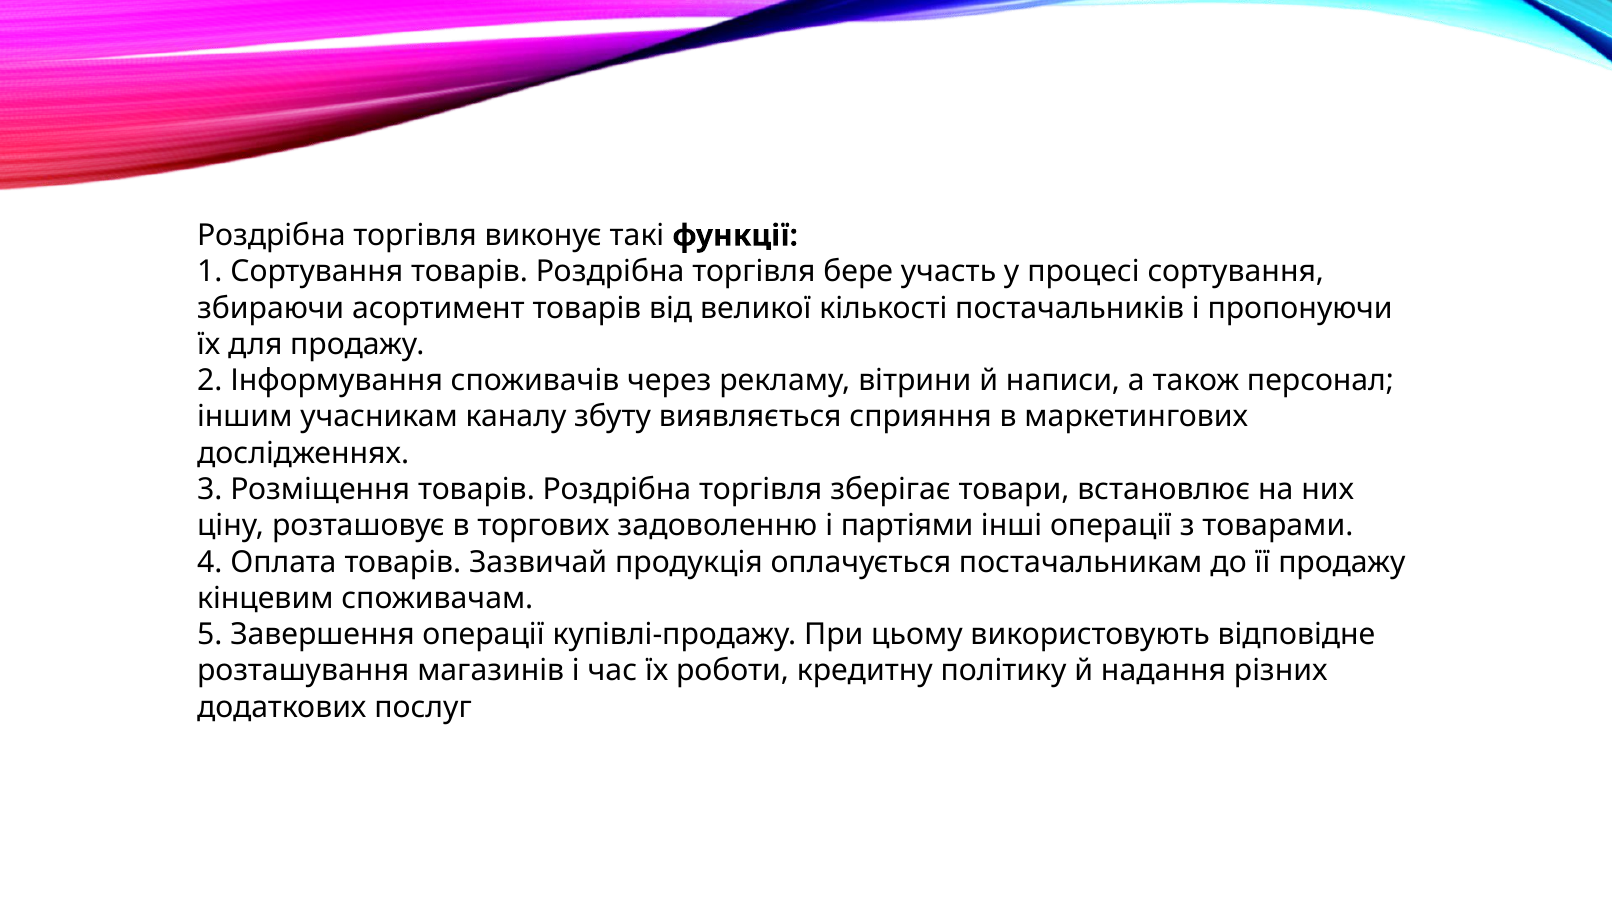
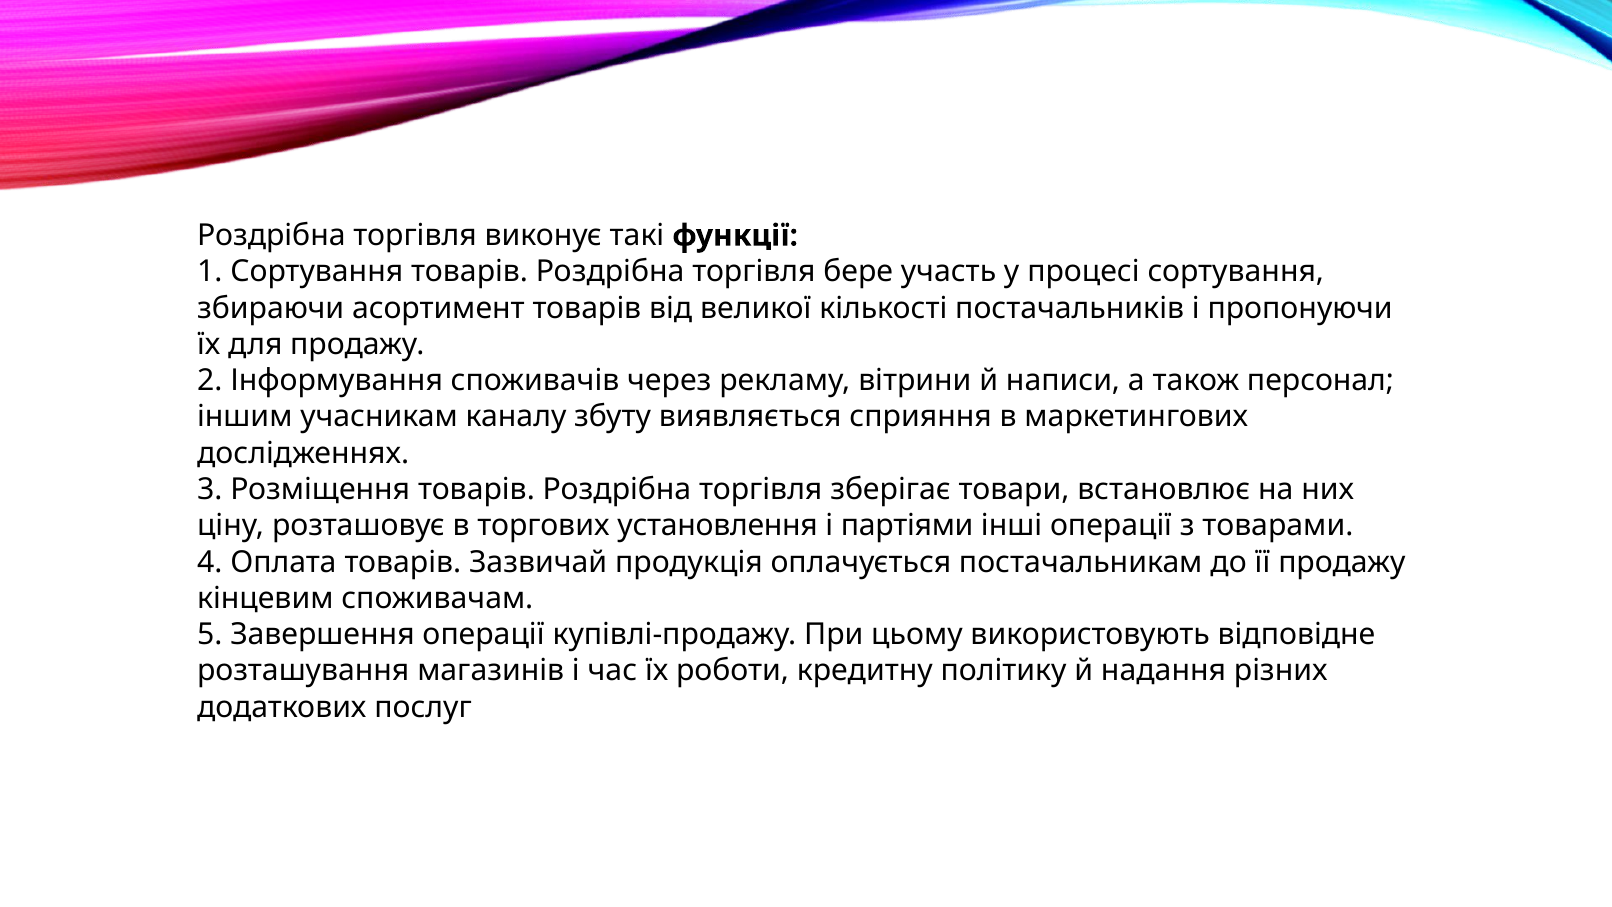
задоволенню: задоволенню -> установлення
